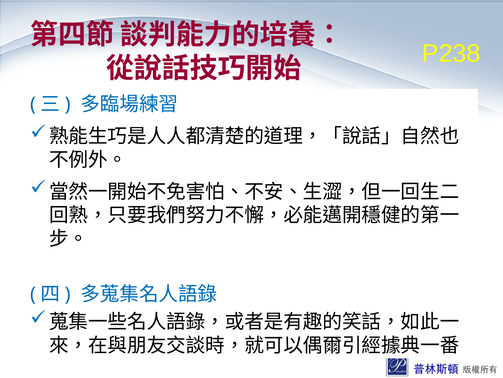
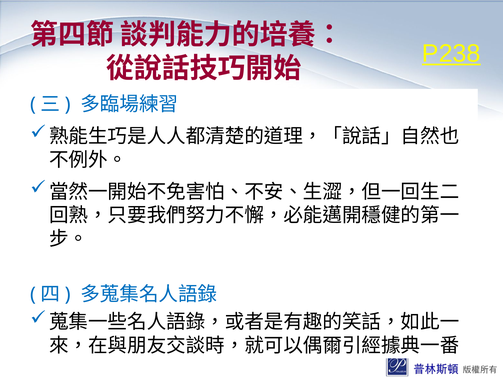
P238 underline: none -> present
